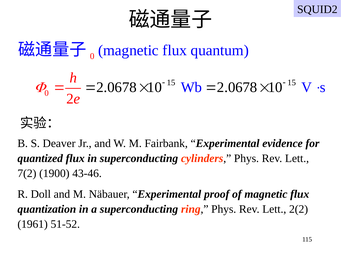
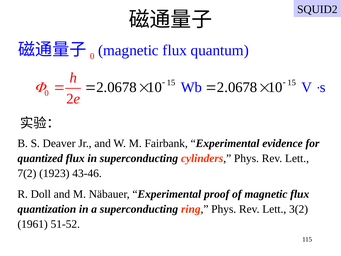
1900: 1900 -> 1923
2(2: 2(2 -> 3(2
